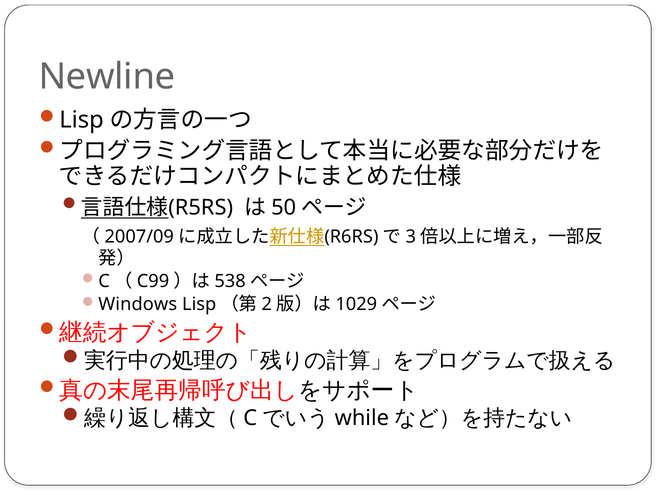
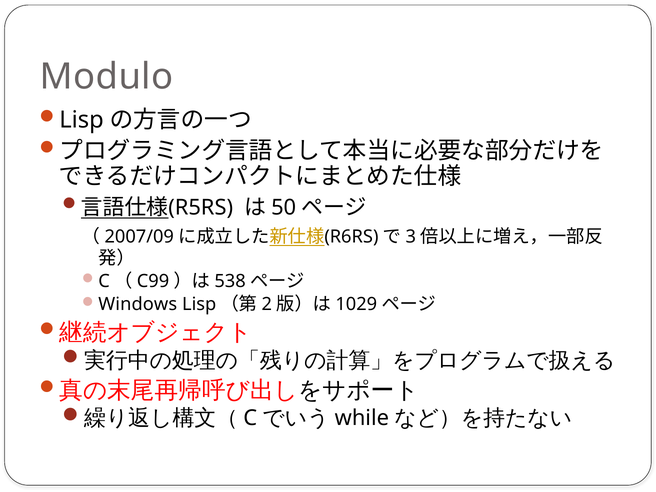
Newline: Newline -> Modulo
